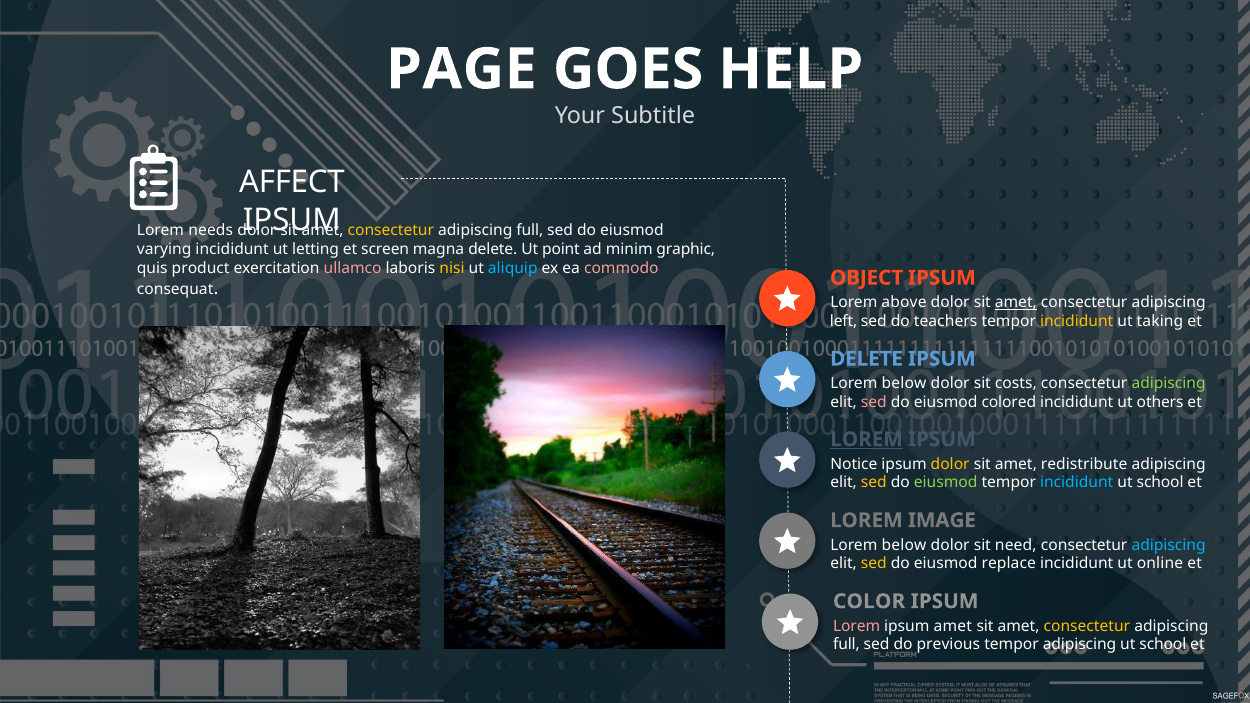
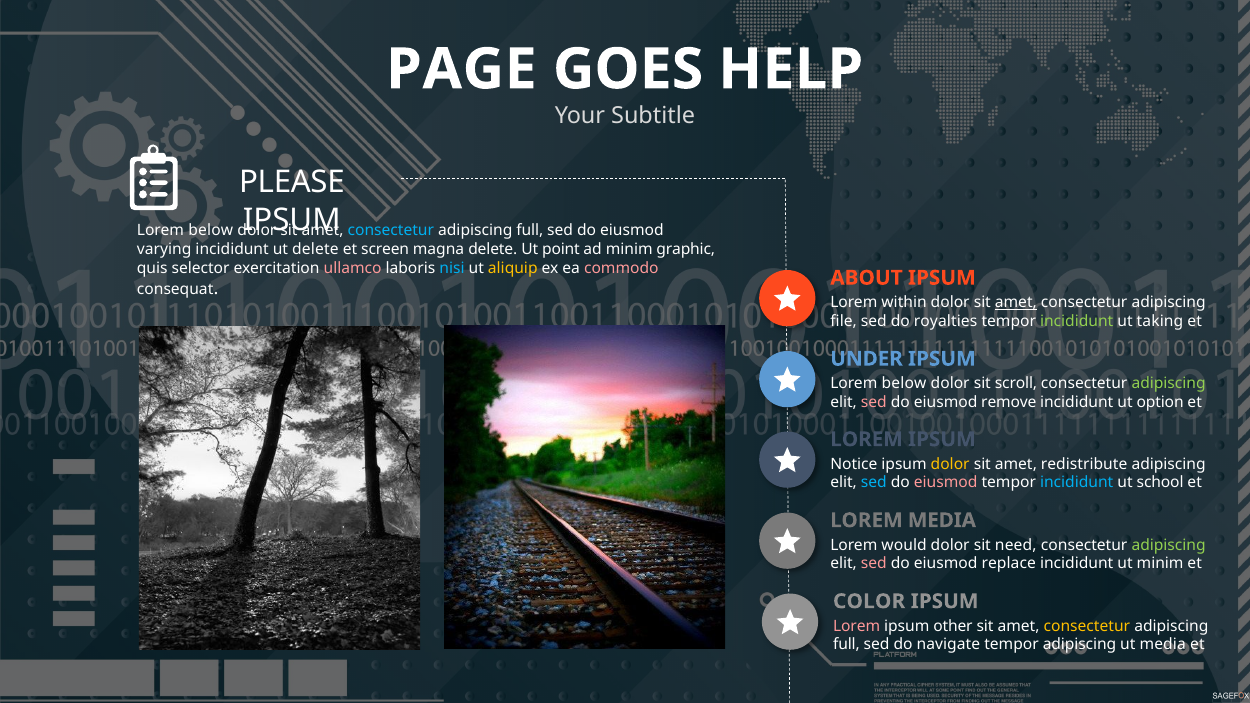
AFFECT: AFFECT -> PLEASE
needs at (211, 231): needs -> below
consectetur at (391, 231) colour: yellow -> light blue
ut letting: letting -> delete
product: product -> selector
nisi colour: yellow -> light blue
aliquip colour: light blue -> yellow
OBJECT: OBJECT -> ABOUT
above: above -> within
left: left -> file
teachers: teachers -> royalties
incididunt at (1077, 321) colour: yellow -> light green
DELETE at (867, 359): DELETE -> UNDER
costs: costs -> scroll
colored: colored -> remove
others: others -> option
LOREM at (867, 439) underline: present -> none
sed at (874, 483) colour: yellow -> light blue
eiusmod at (946, 483) colour: light green -> pink
LOREM IMAGE: IMAGE -> MEDIA
below at (904, 545): below -> would
adipiscing at (1169, 545) colour: light blue -> light green
sed at (874, 564) colour: yellow -> pink
ut online: online -> minim
ipsum amet: amet -> other
previous: previous -> navigate
school at (1163, 645): school -> media
